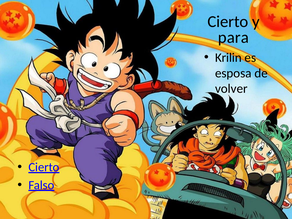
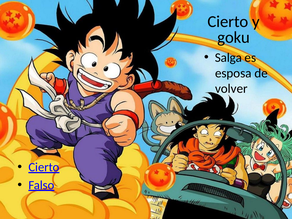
para: para -> goku
Krilin: Krilin -> Salga
